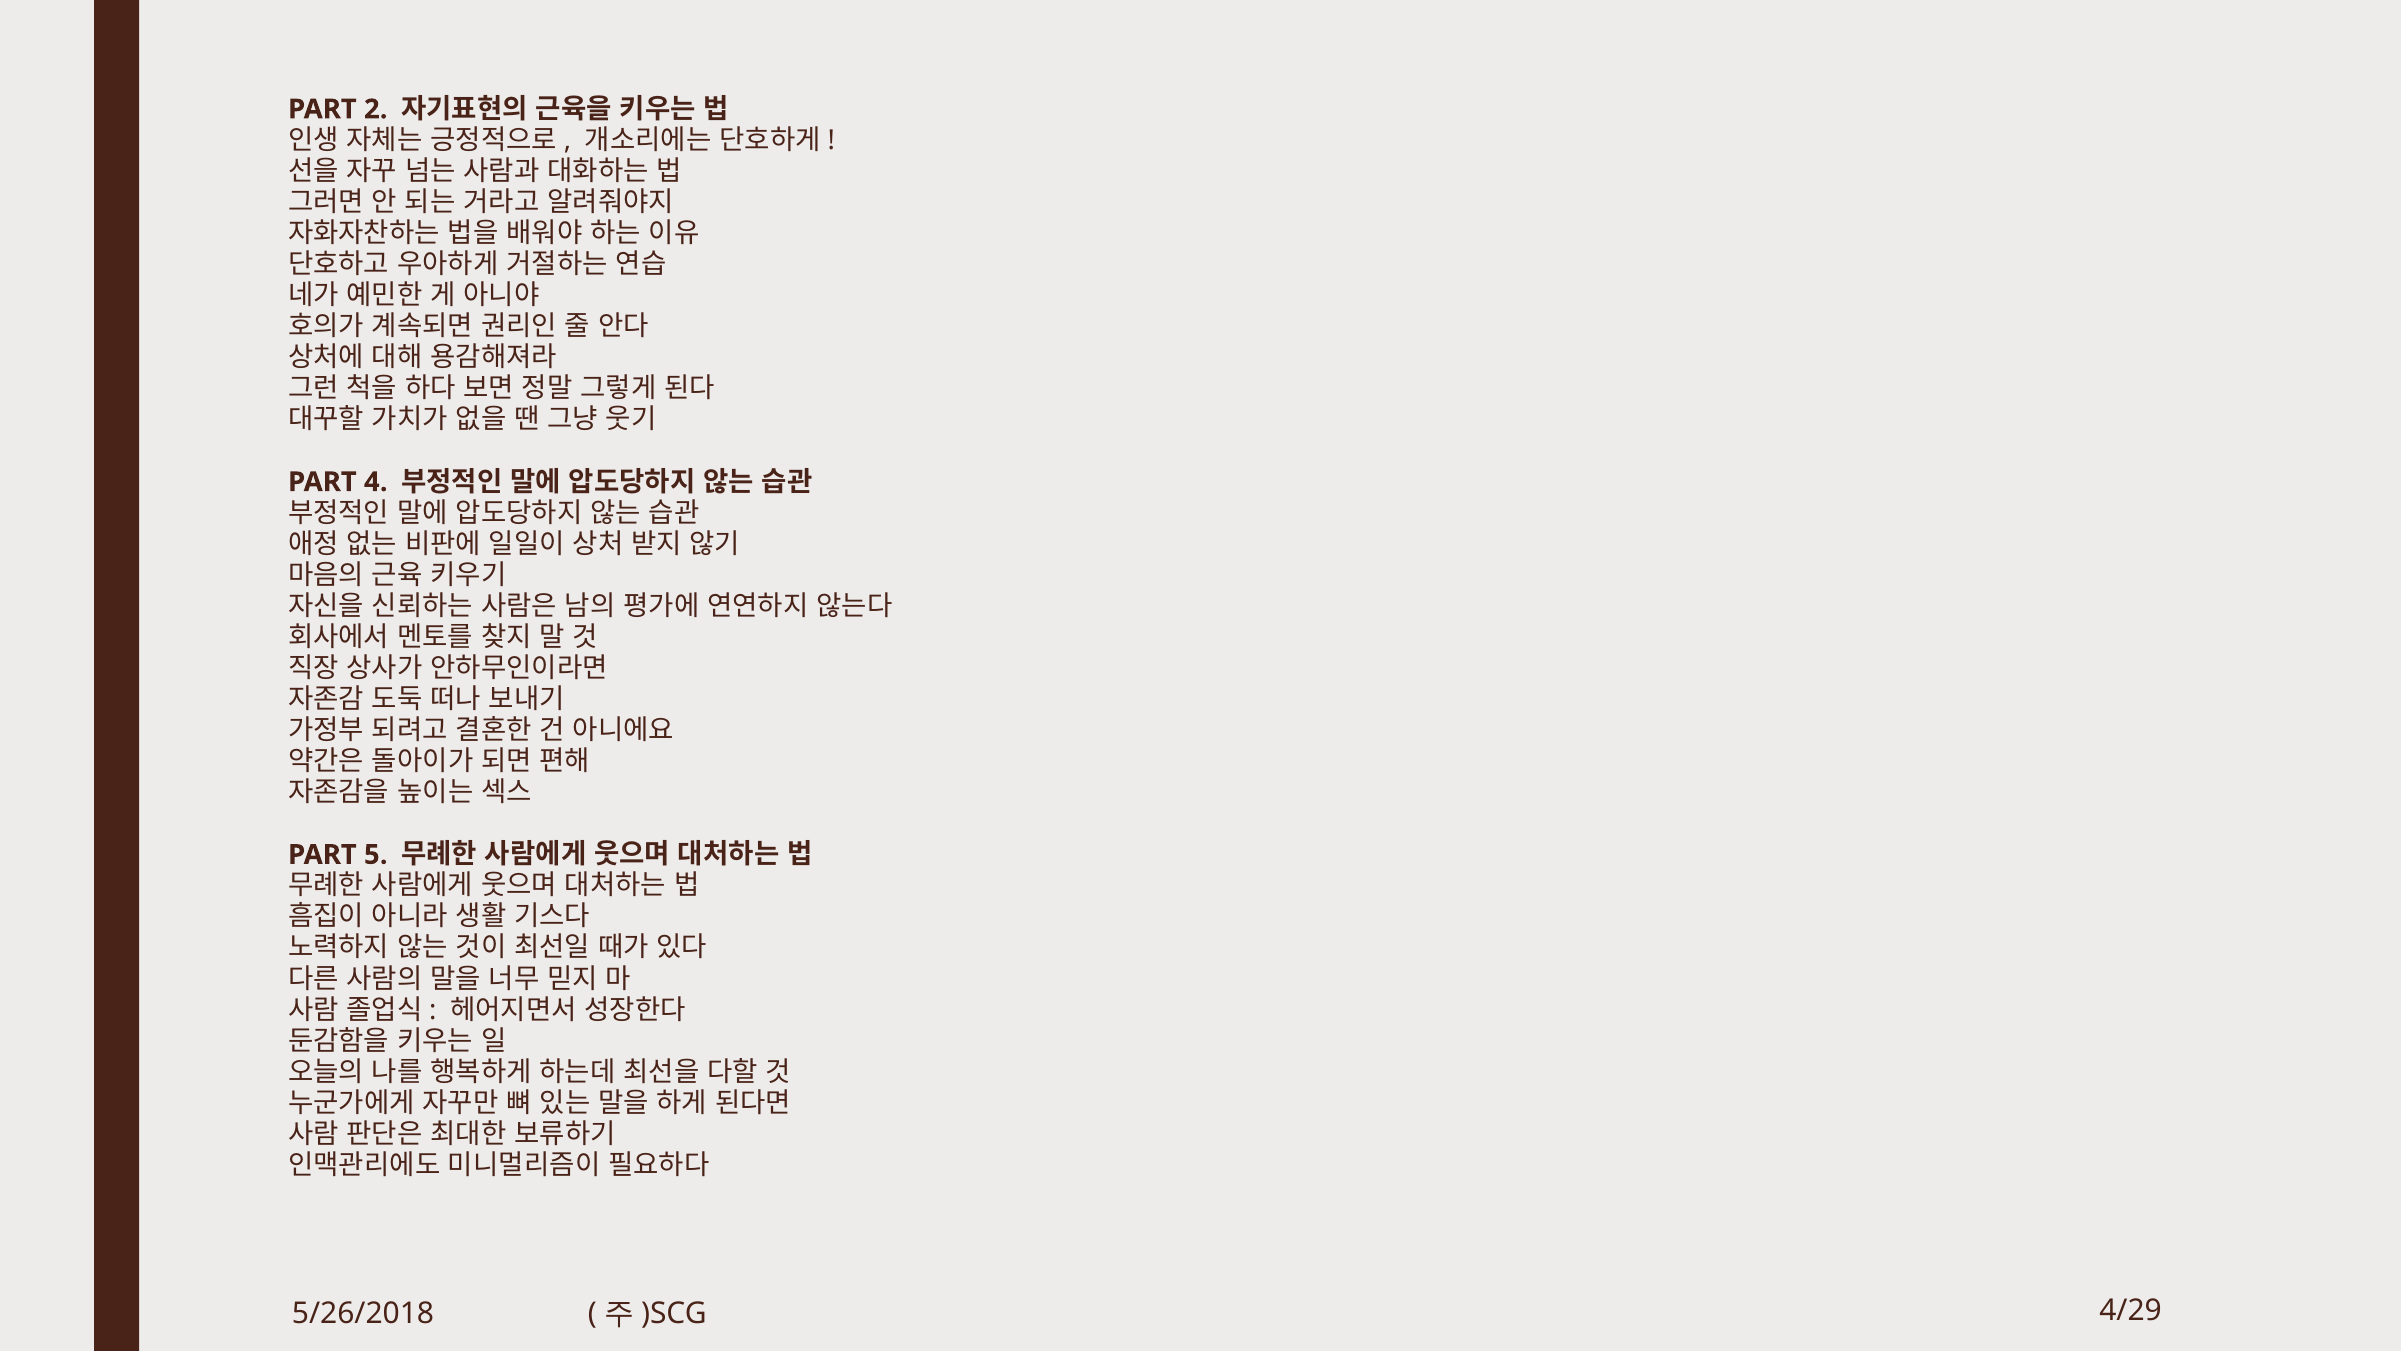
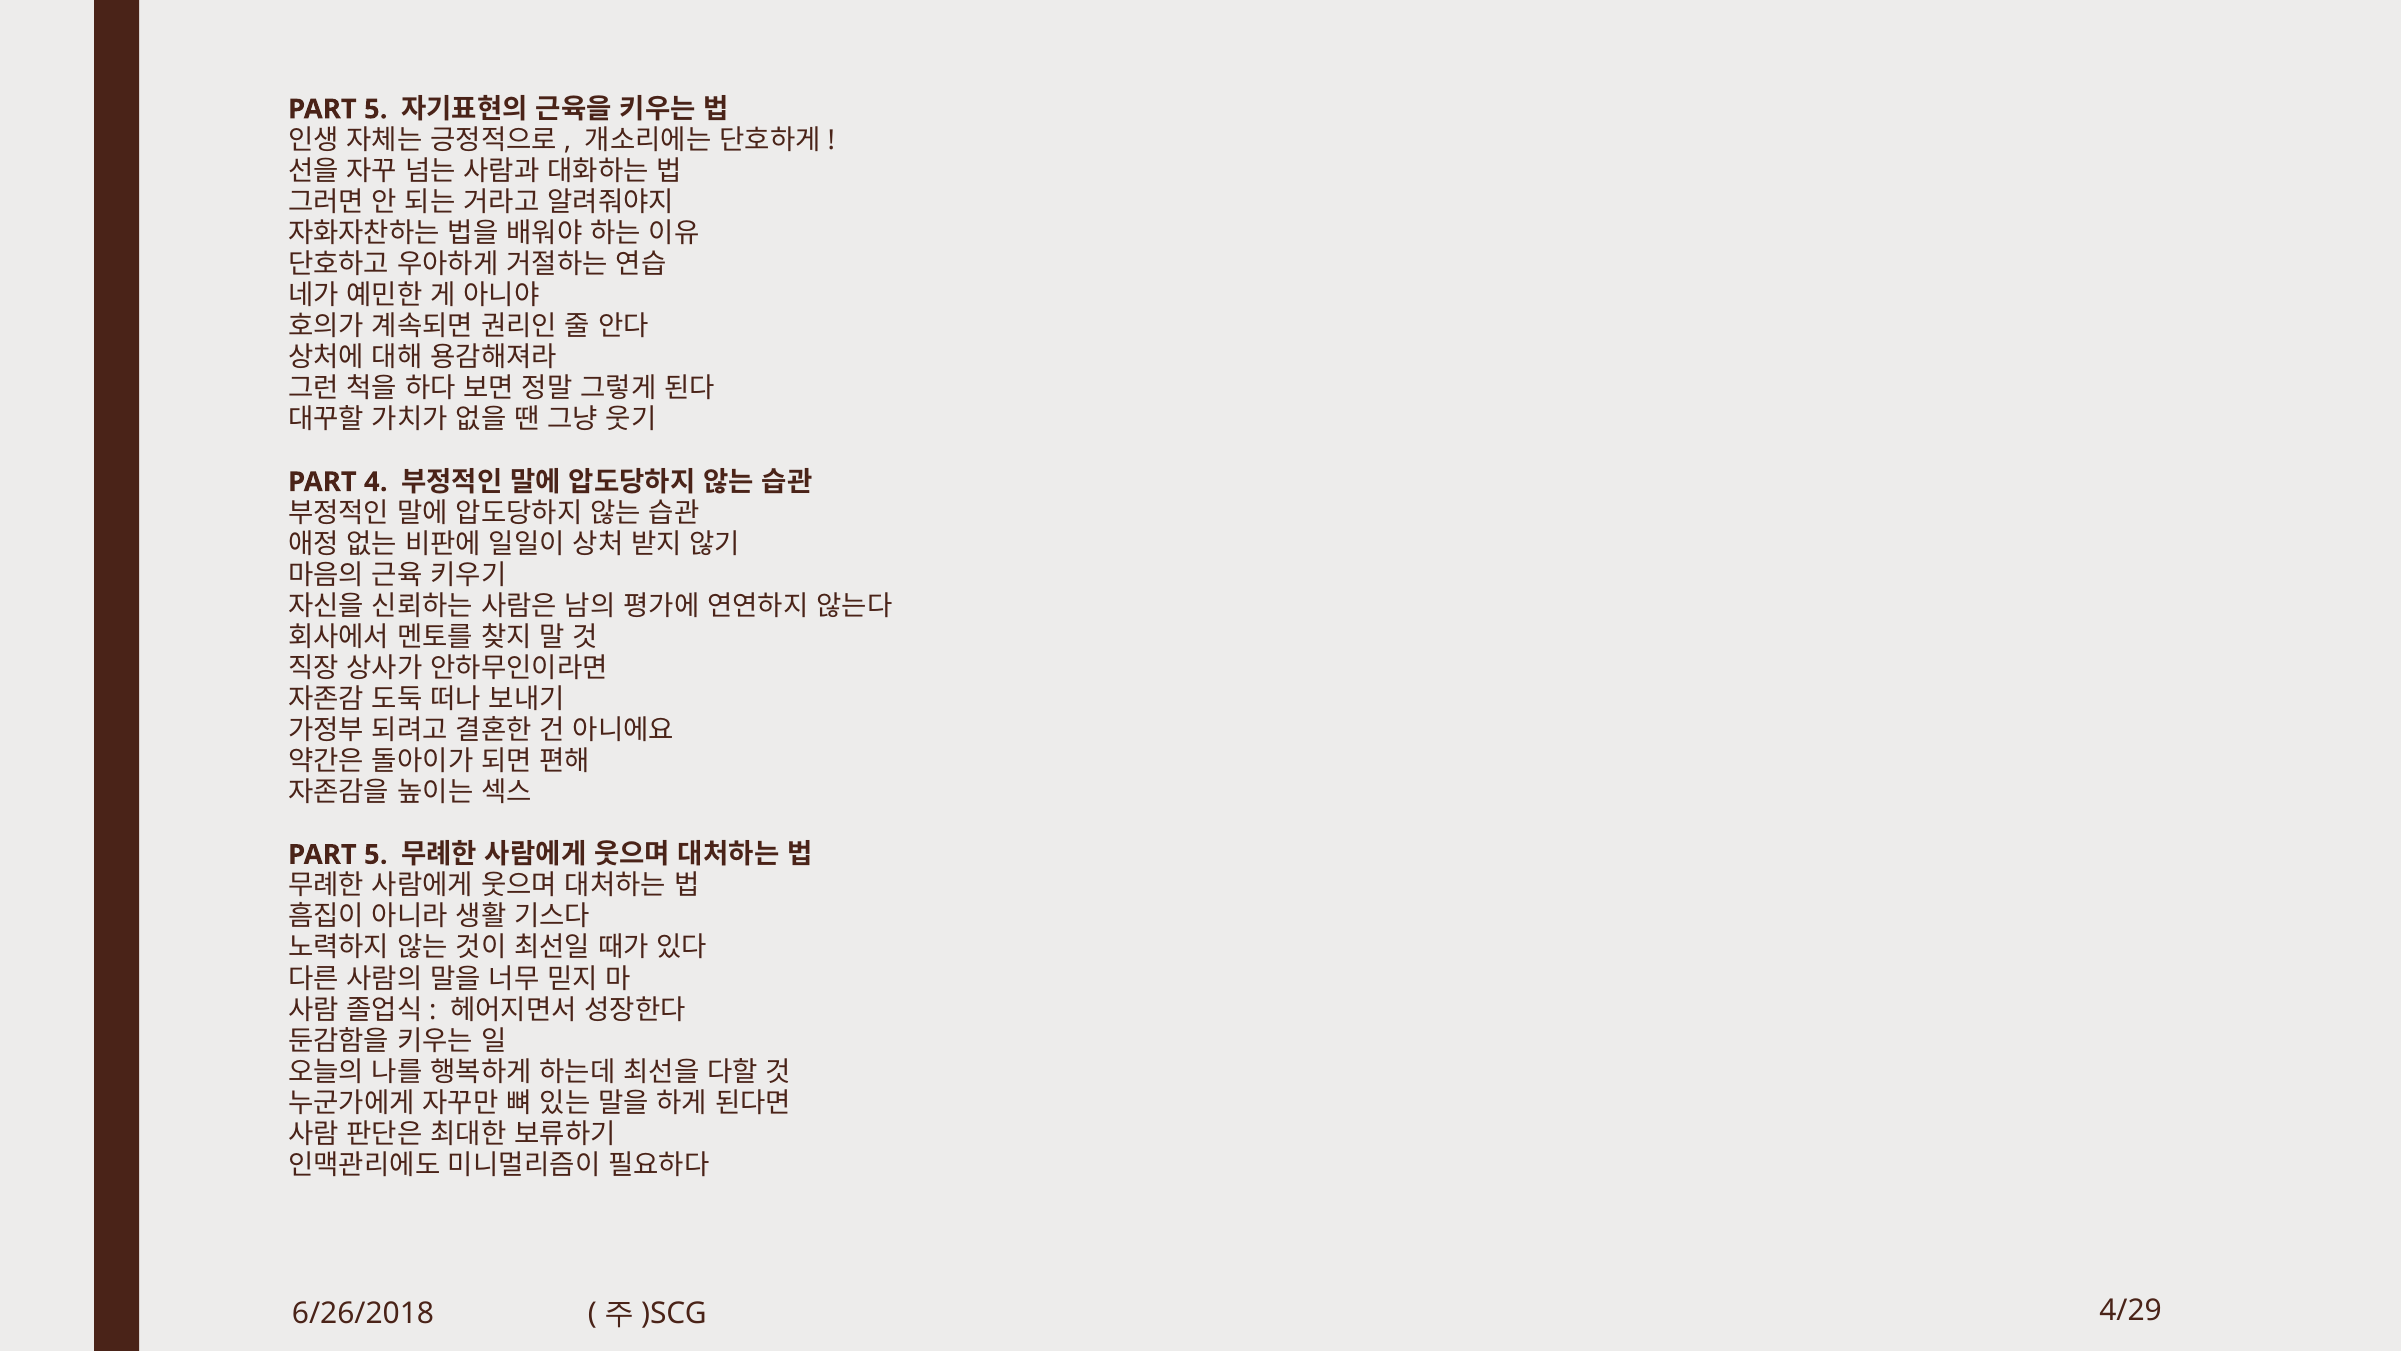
2 at (376, 109): 2 -> 5
5/26/2018: 5/26/2018 -> 6/26/2018
